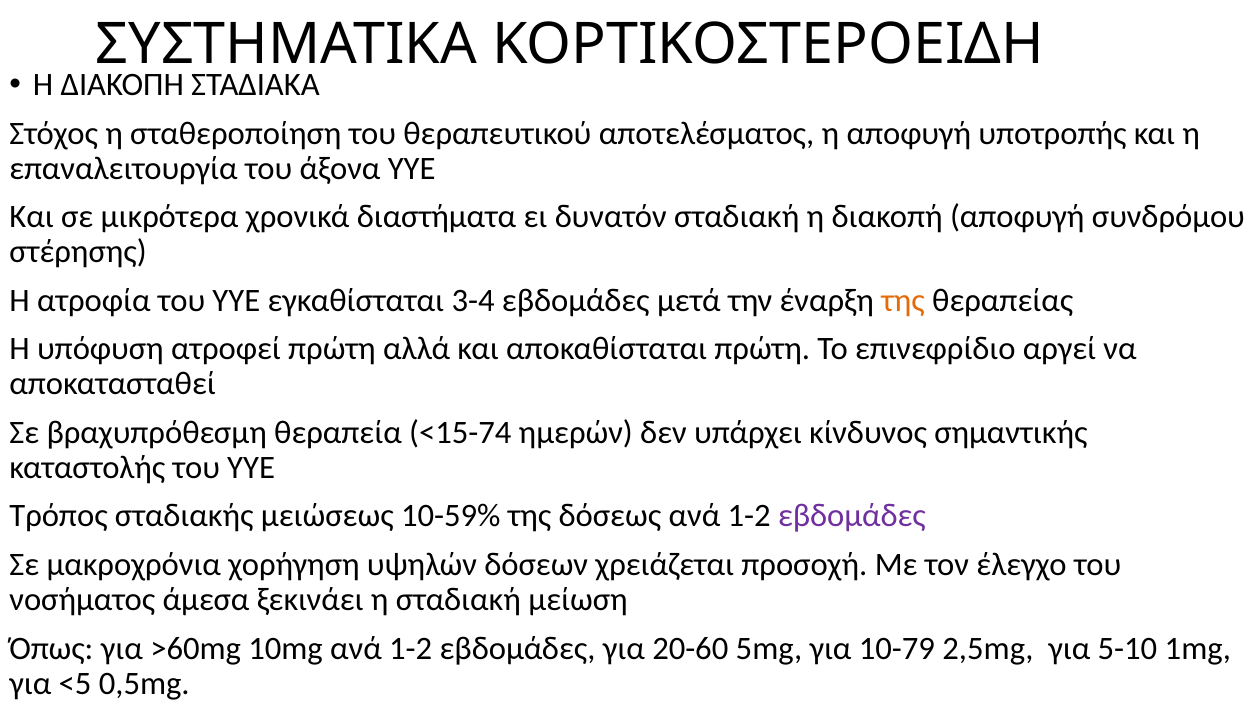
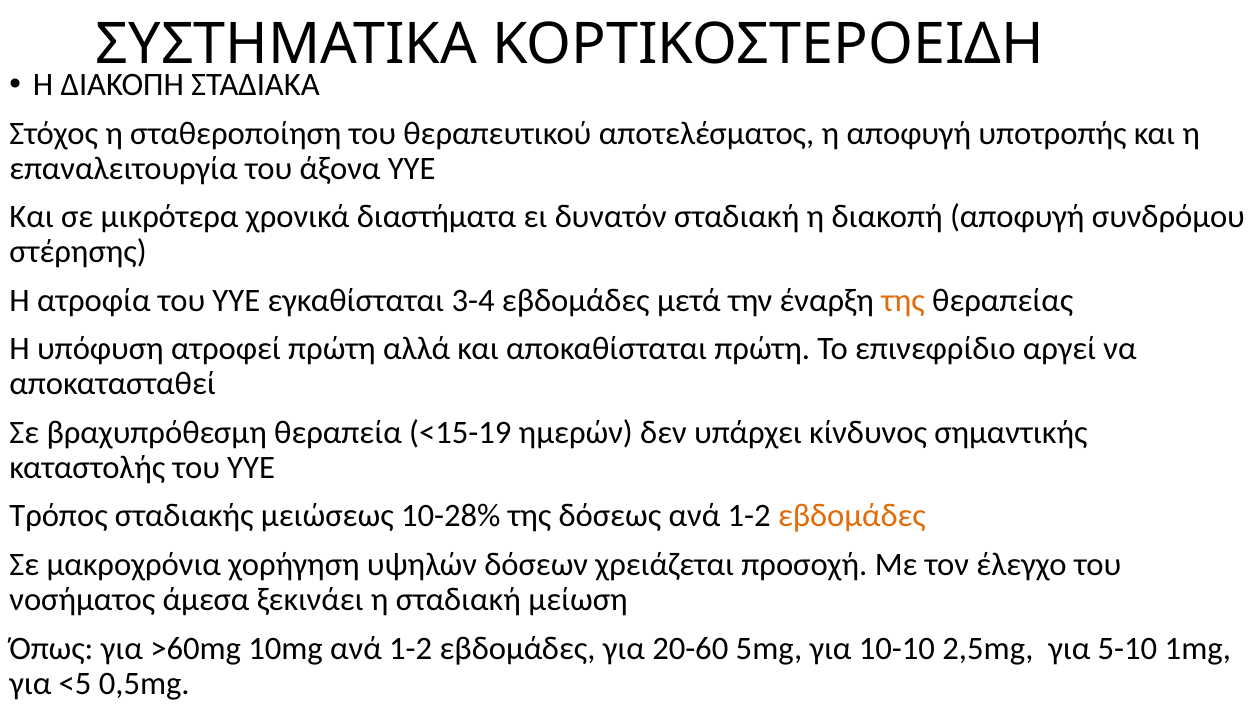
<15-74: <15-74 -> <15-19
10-59%: 10-59% -> 10-28%
εβδομάδες at (852, 516) colour: purple -> orange
10-79: 10-79 -> 10-10
